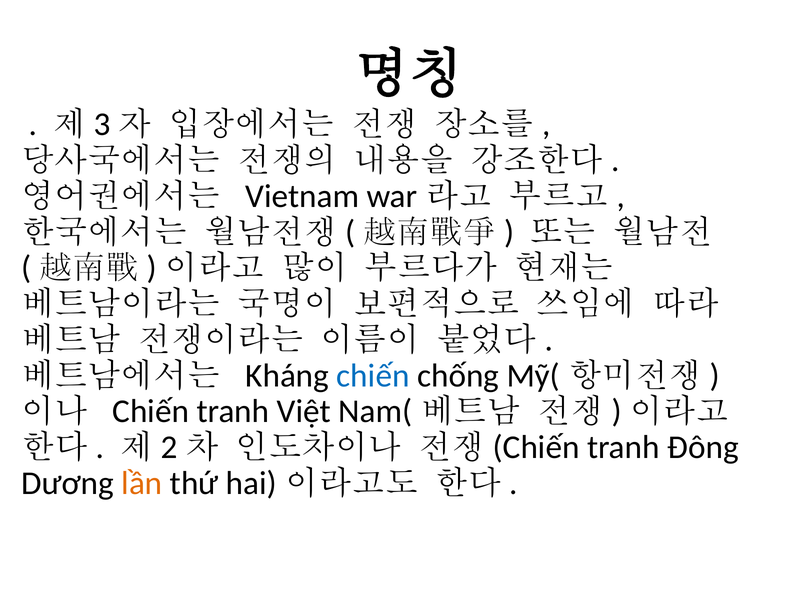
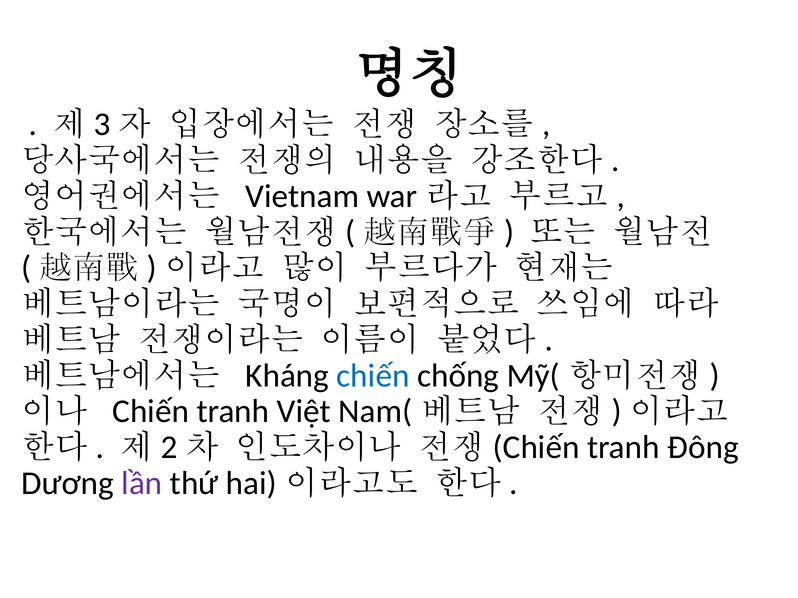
lần colour: orange -> purple
